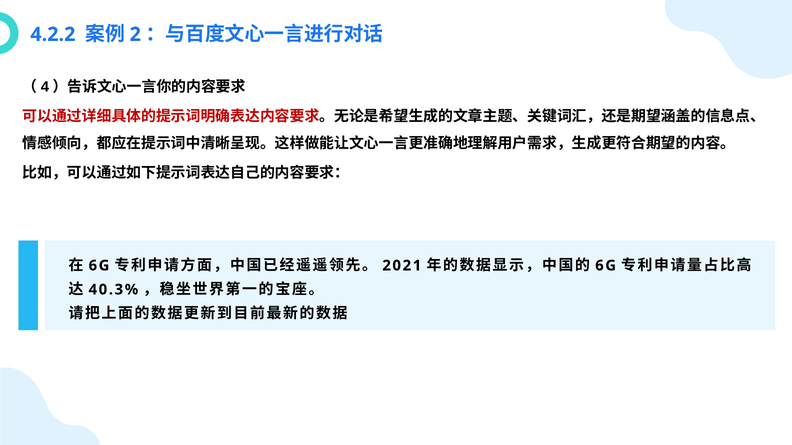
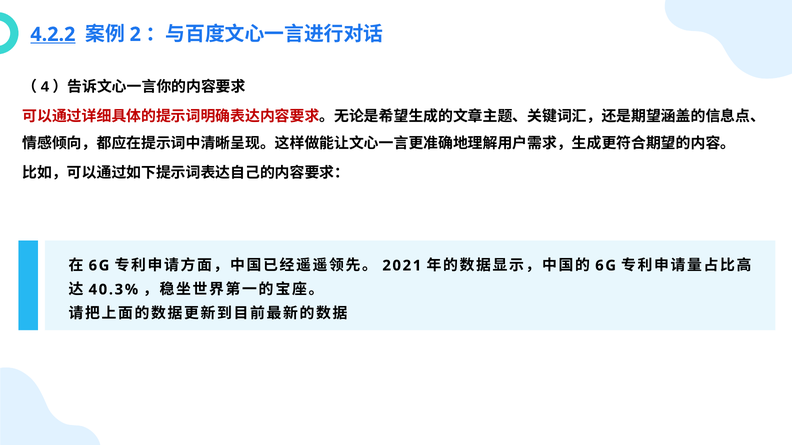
4.2.2 underline: none -> present
